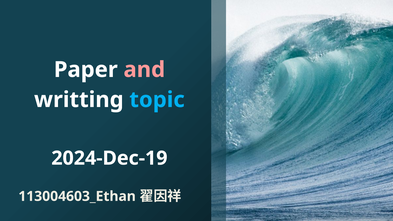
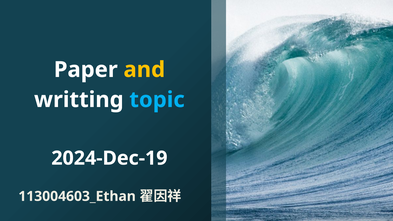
and colour: pink -> yellow
